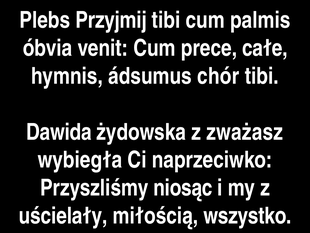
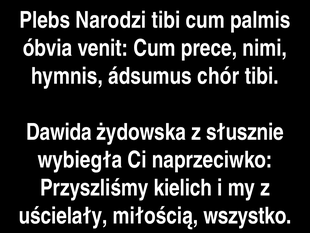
Przyjmij: Przyjmij -> Narodzi
całe: całe -> nimi
zważasz: zważasz -> słusznie
niosąc: niosąc -> kielich
